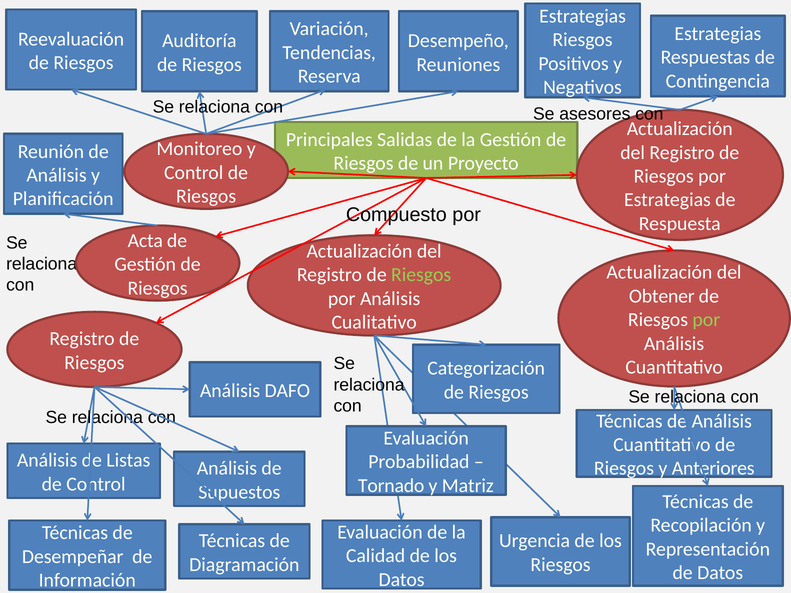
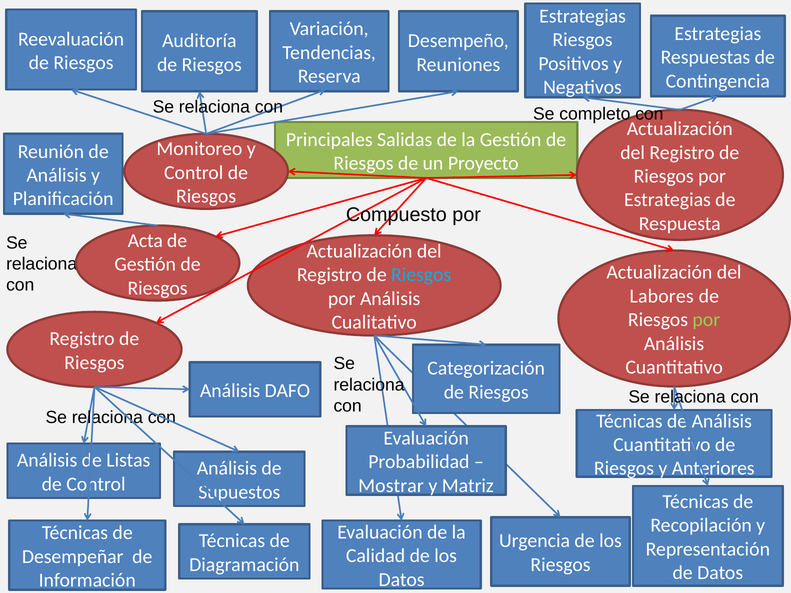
asesores: asesores -> completo
Riesgos at (421, 275) colour: light green -> light blue
Obtener: Obtener -> Labores
Tornado: Tornado -> Mostrar
